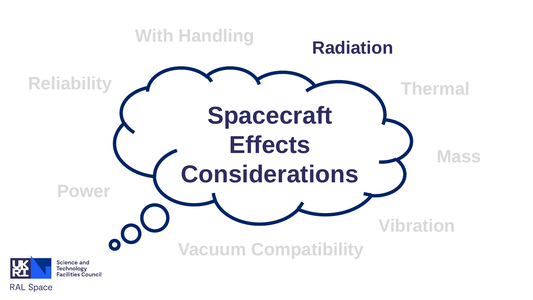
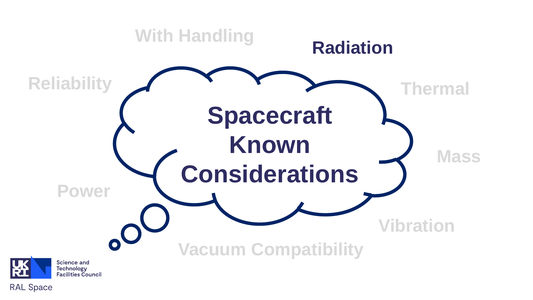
Effects: Effects -> Known
